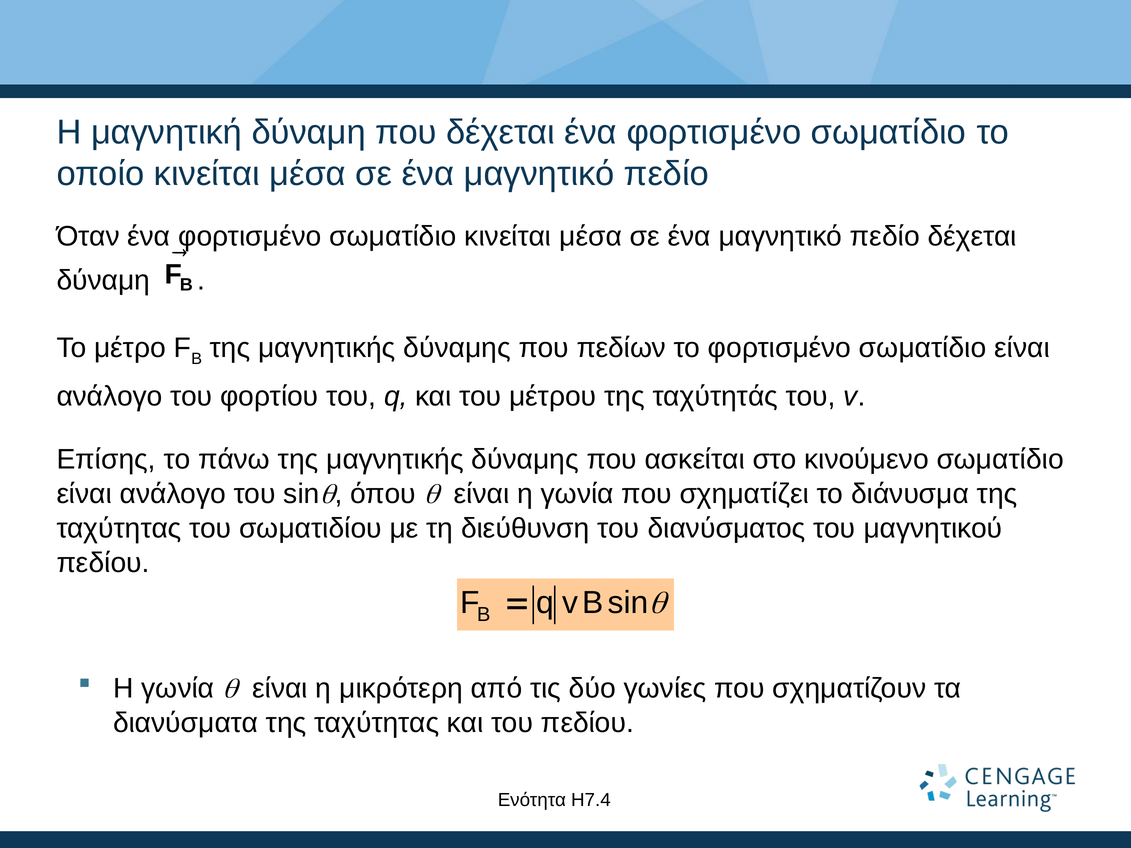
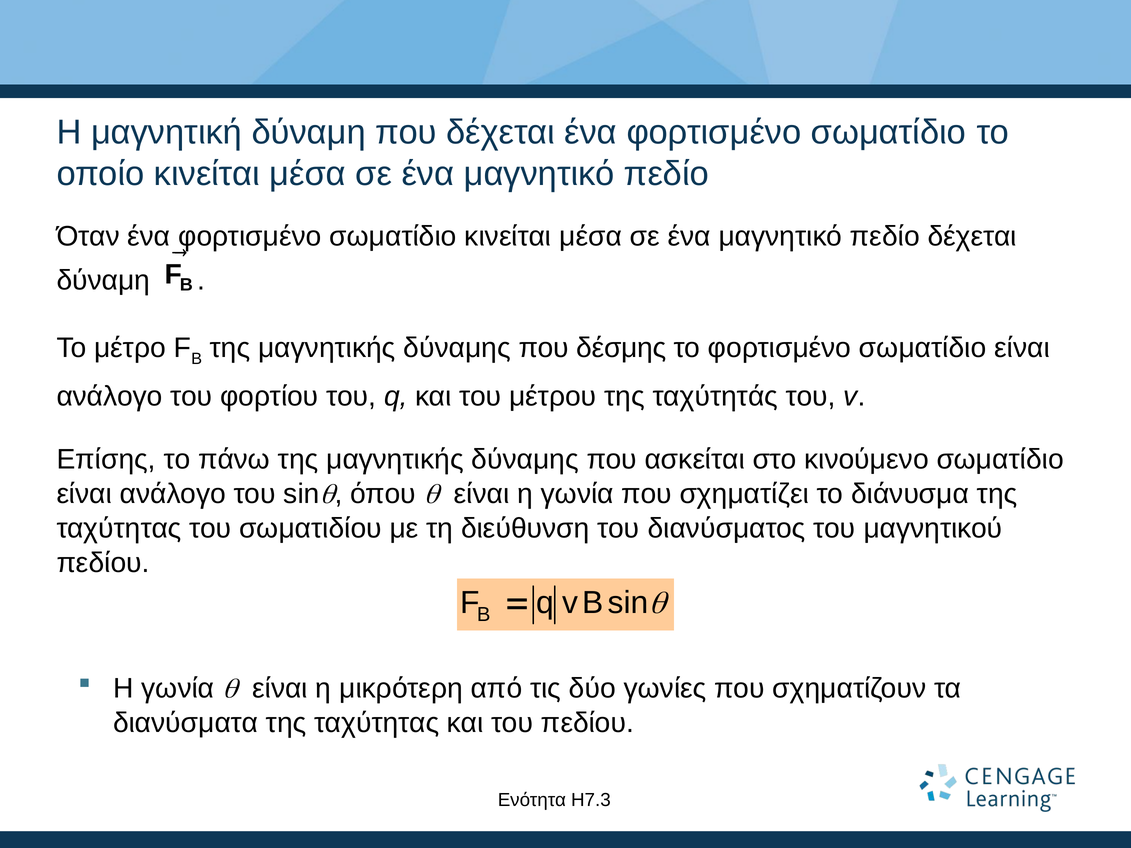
πεδίων: πεδίων -> δέσμης
Η7.4: Η7.4 -> Η7.3
